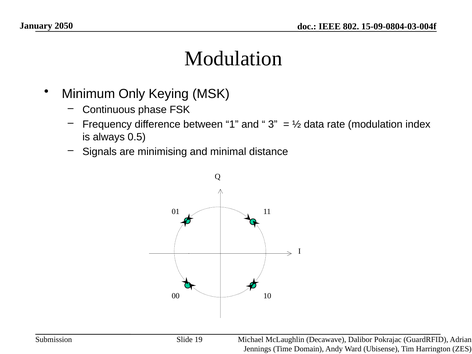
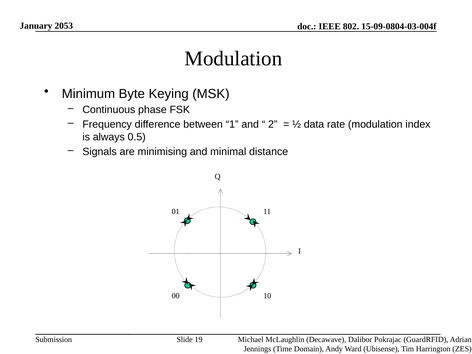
2050: 2050 -> 2053
Only: Only -> Byte
3: 3 -> 2
